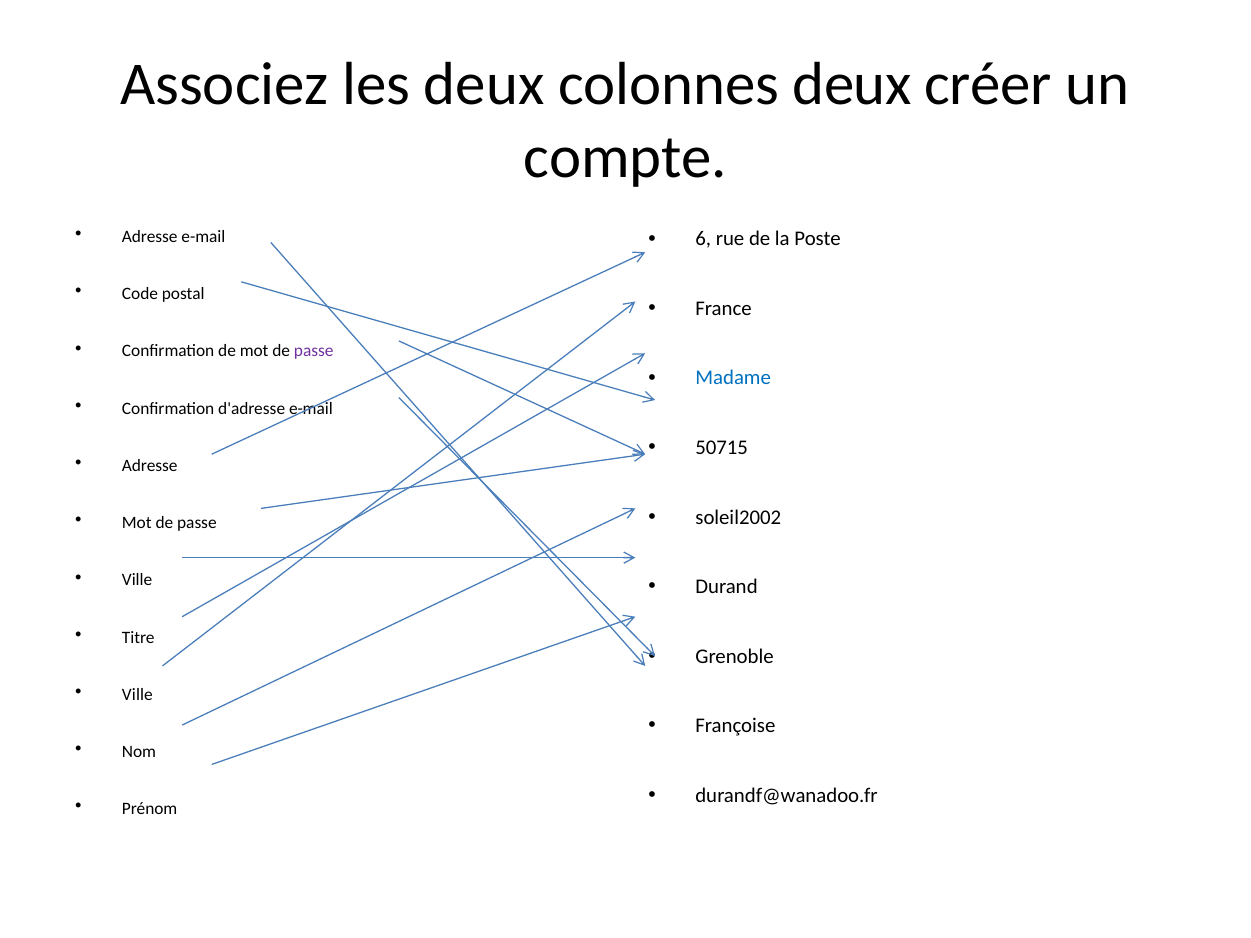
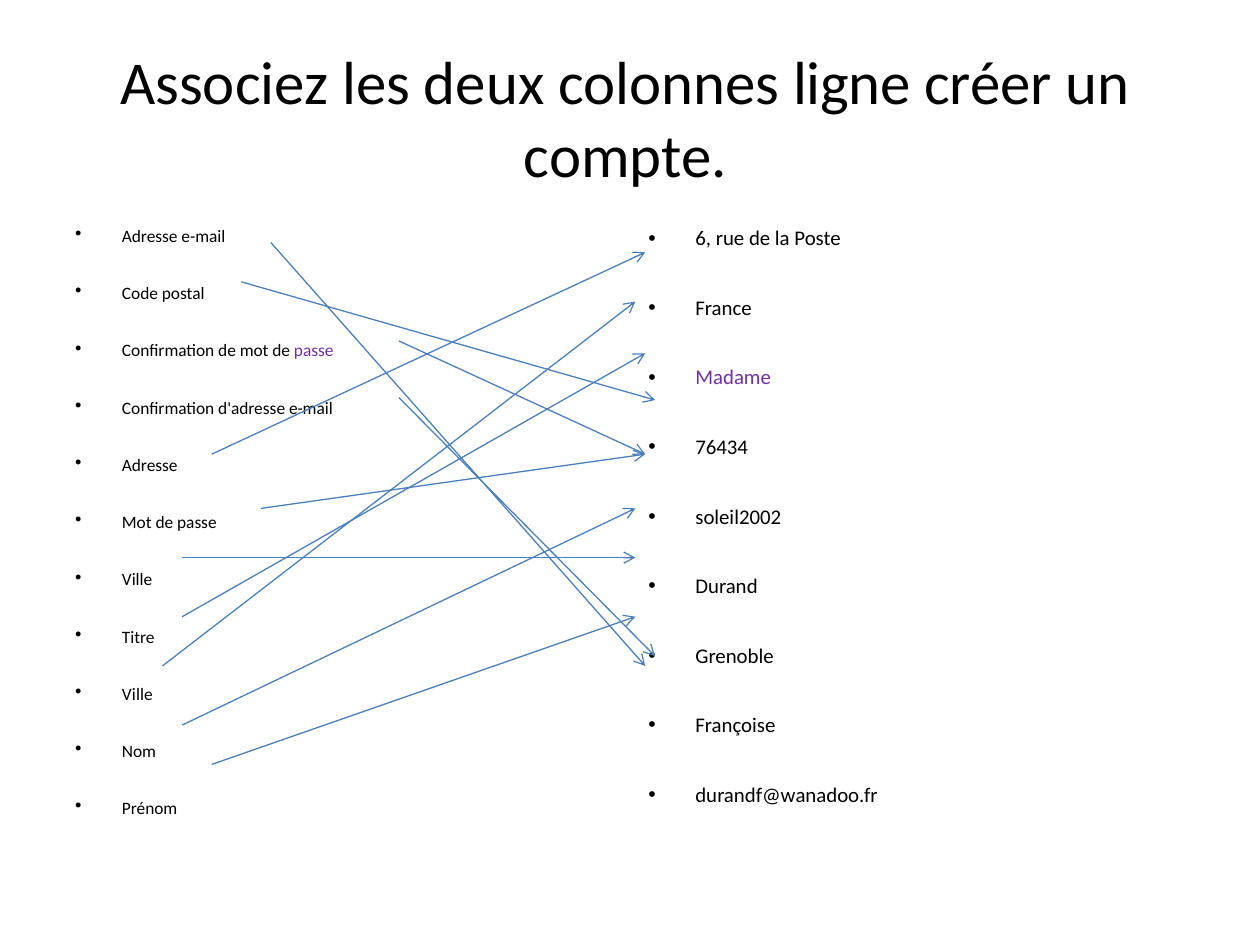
colonnes deux: deux -> ligne
Madame colour: blue -> purple
50715: 50715 -> 76434
